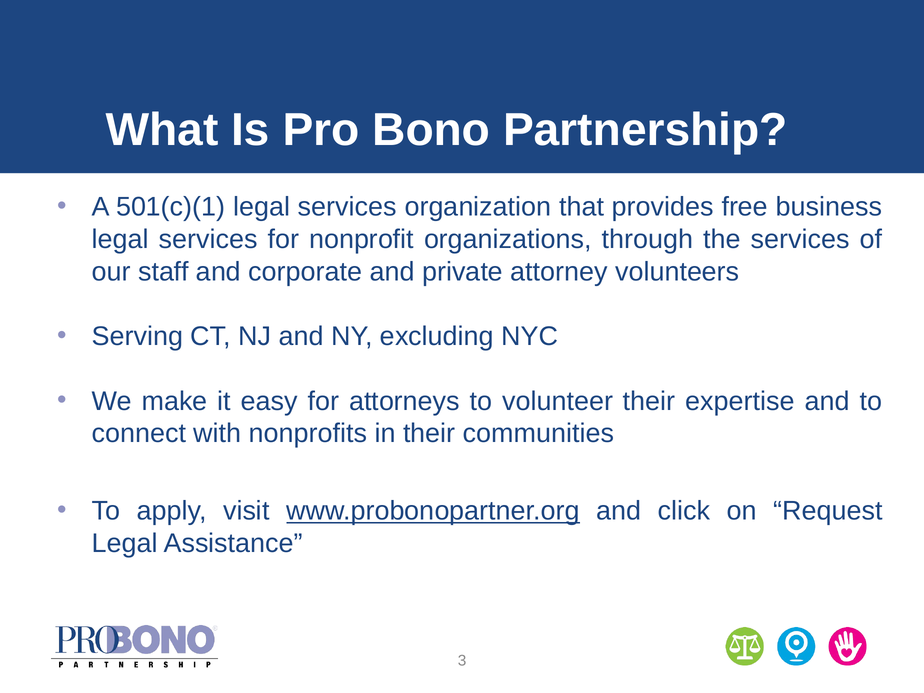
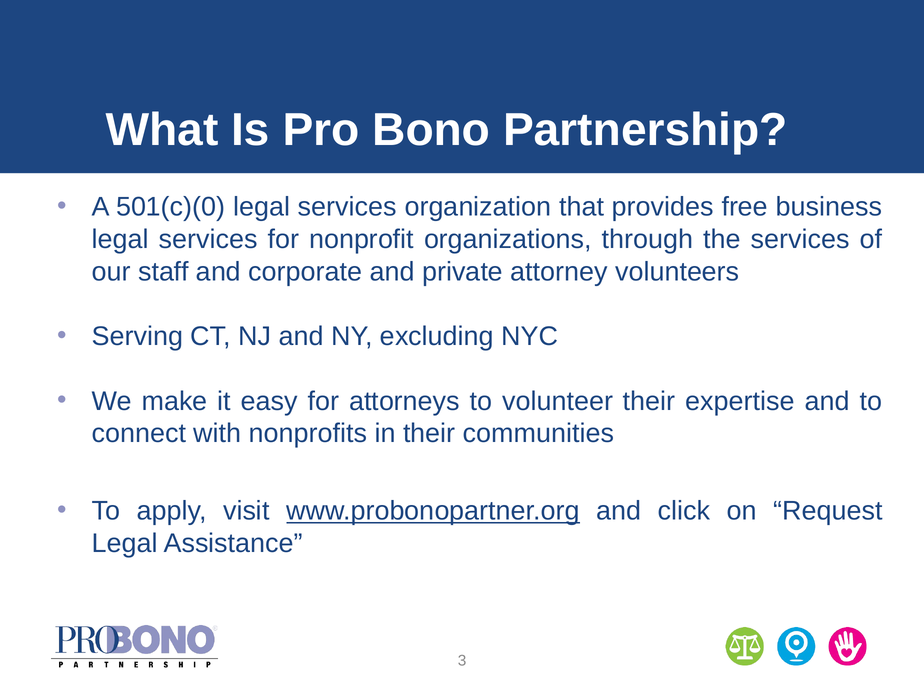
501(c)(1: 501(c)(1 -> 501(c)(0
